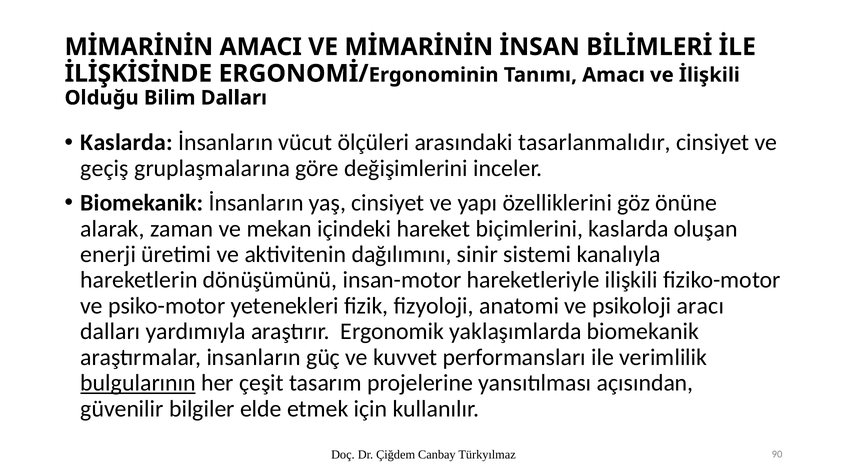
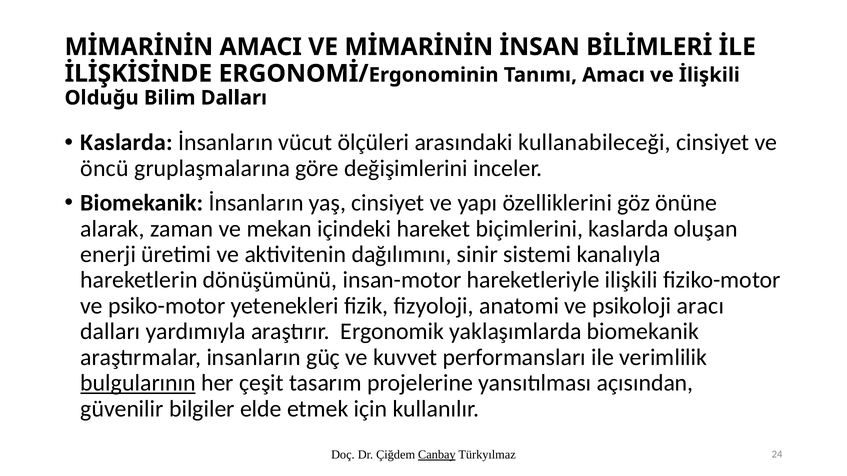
tasarlanmalıdır: tasarlanmalıdır -> kullanabileceği
geçiş: geçiş -> öncü
Canbay underline: none -> present
90: 90 -> 24
